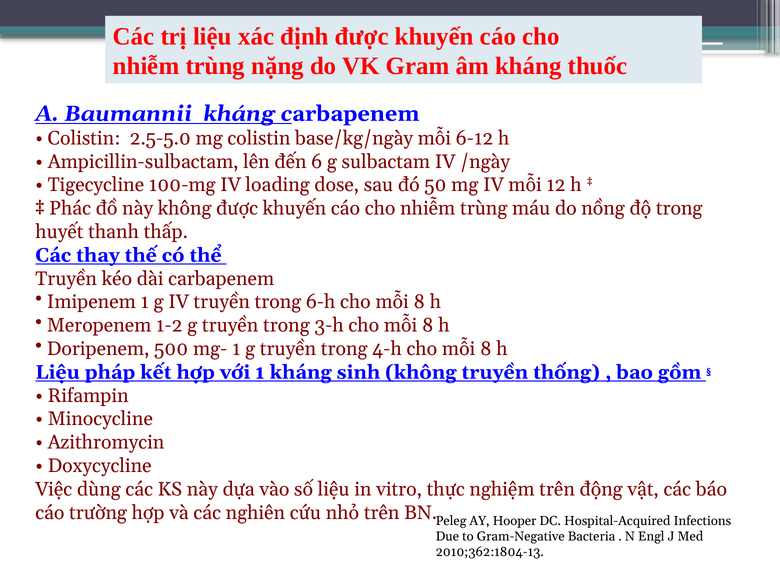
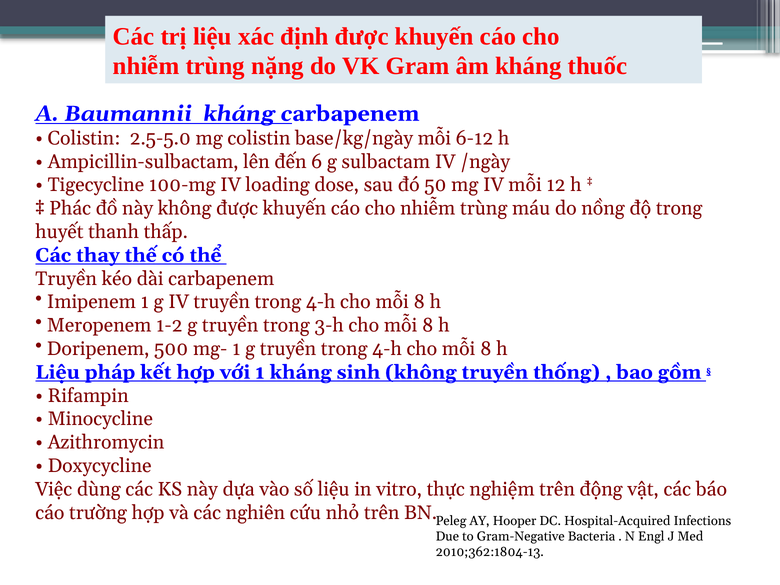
IV truyền trong 6-h: 6-h -> 4-h
